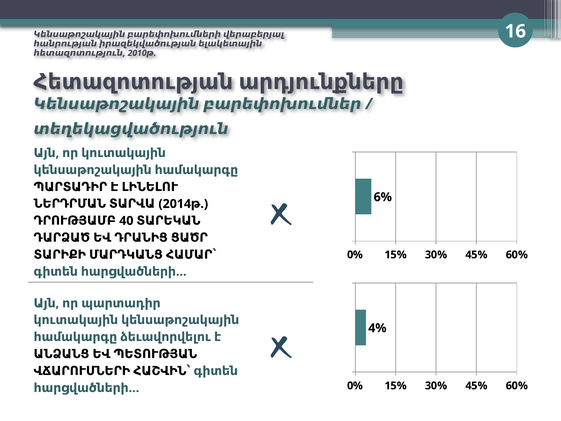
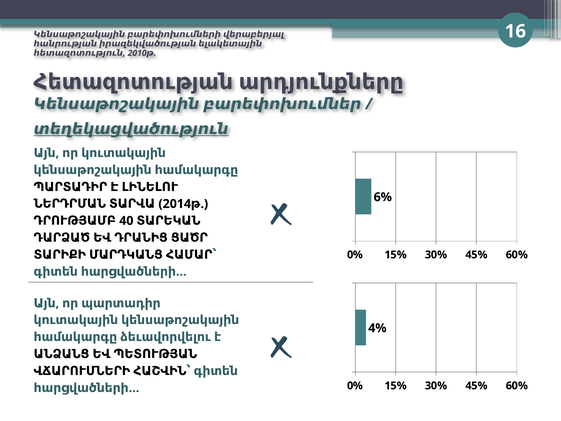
տեղեկացվածություն underline: none -> present
